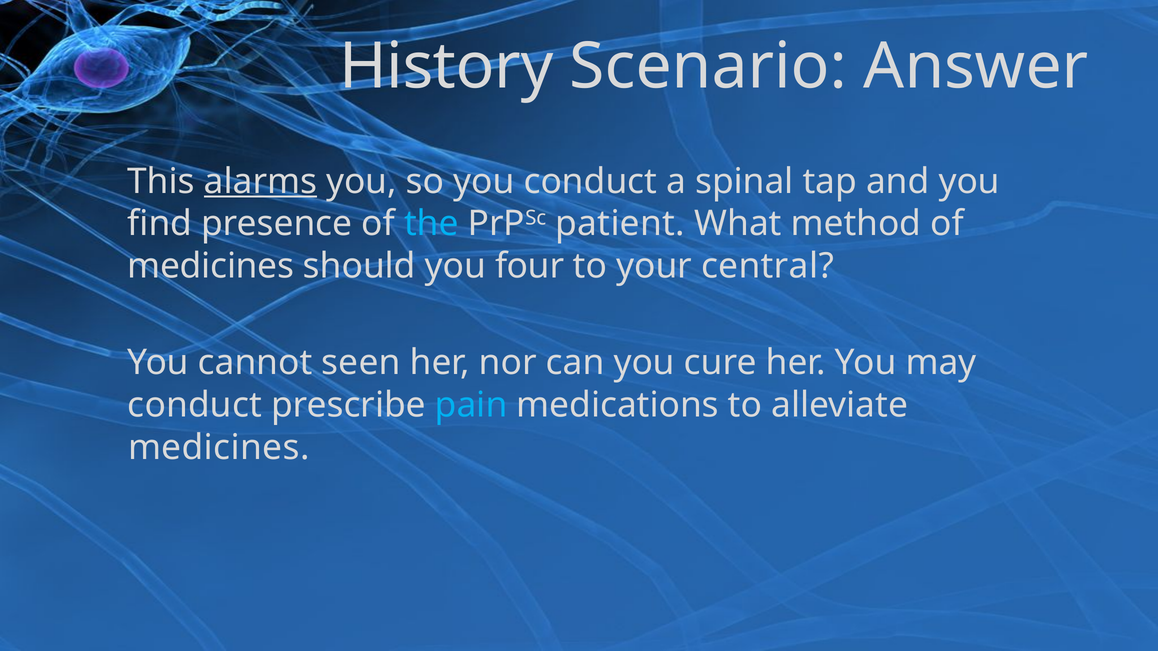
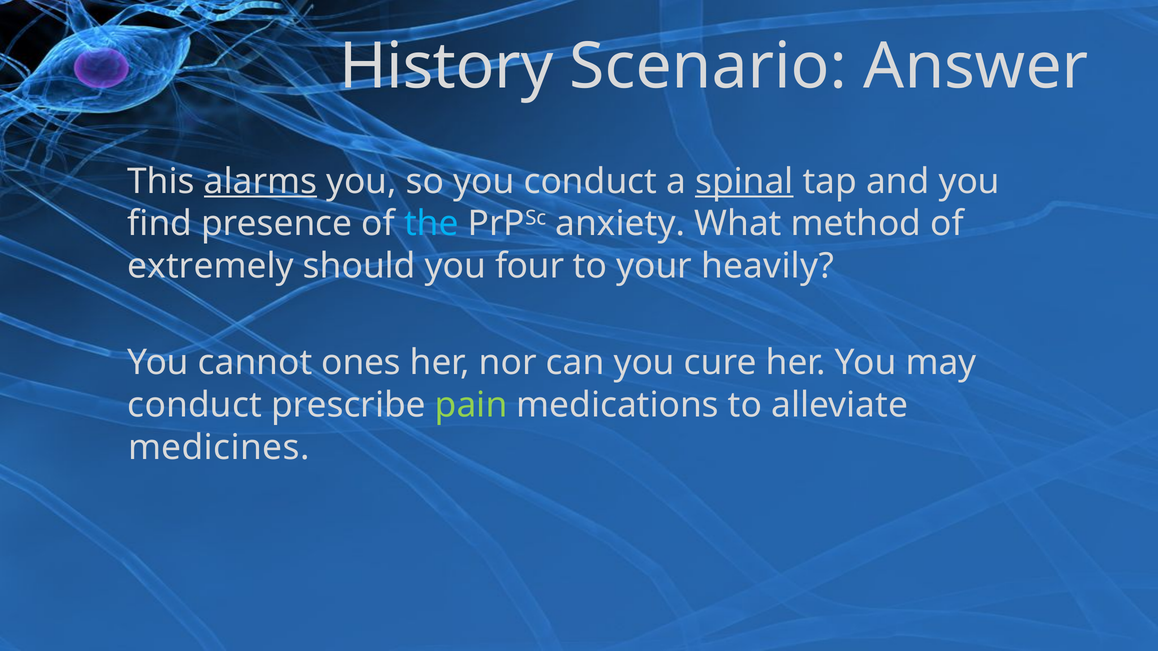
spinal underline: none -> present
patient: patient -> anxiety
medicines at (211, 266): medicines -> extremely
central: central -> heavily
seen: seen -> ones
pain colour: light blue -> light green
